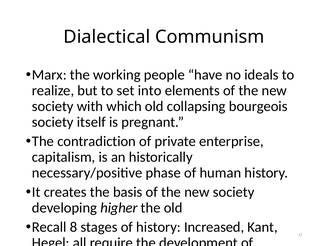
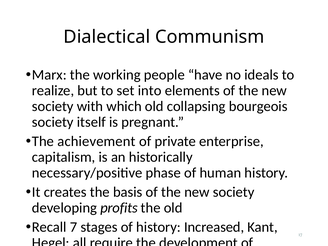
contradiction: contradiction -> achievement
higher: higher -> profits
8: 8 -> 7
